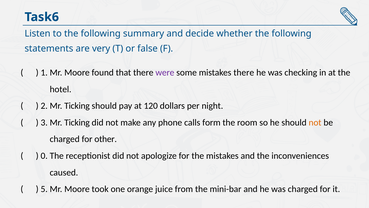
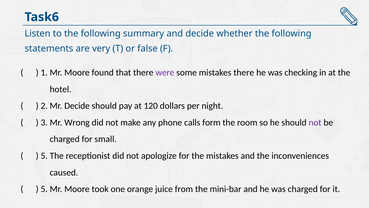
2 Mr Ticking: Ticking -> Decide
3 Mr Ticking: Ticking -> Wrong
not at (315, 122) colour: orange -> purple
other: other -> small
0 at (44, 155): 0 -> 5
